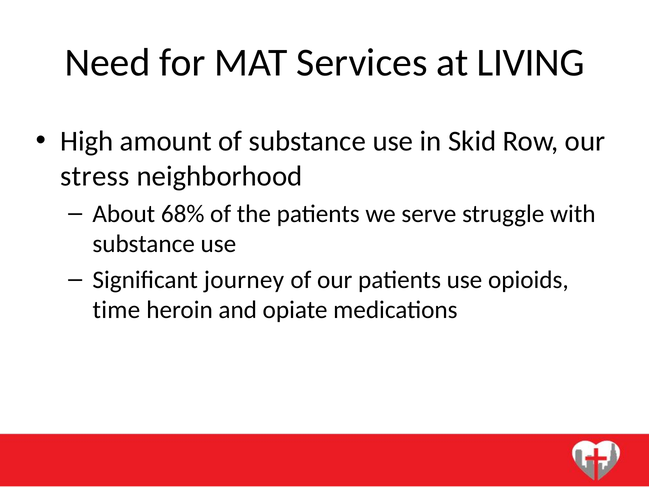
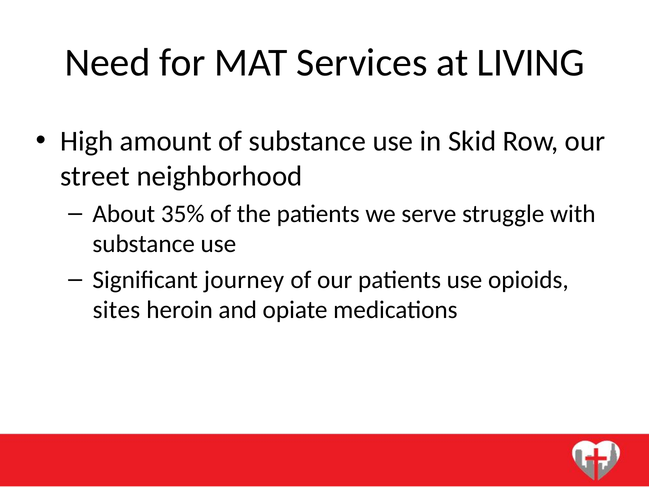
stress: stress -> street
68%: 68% -> 35%
time: time -> sites
